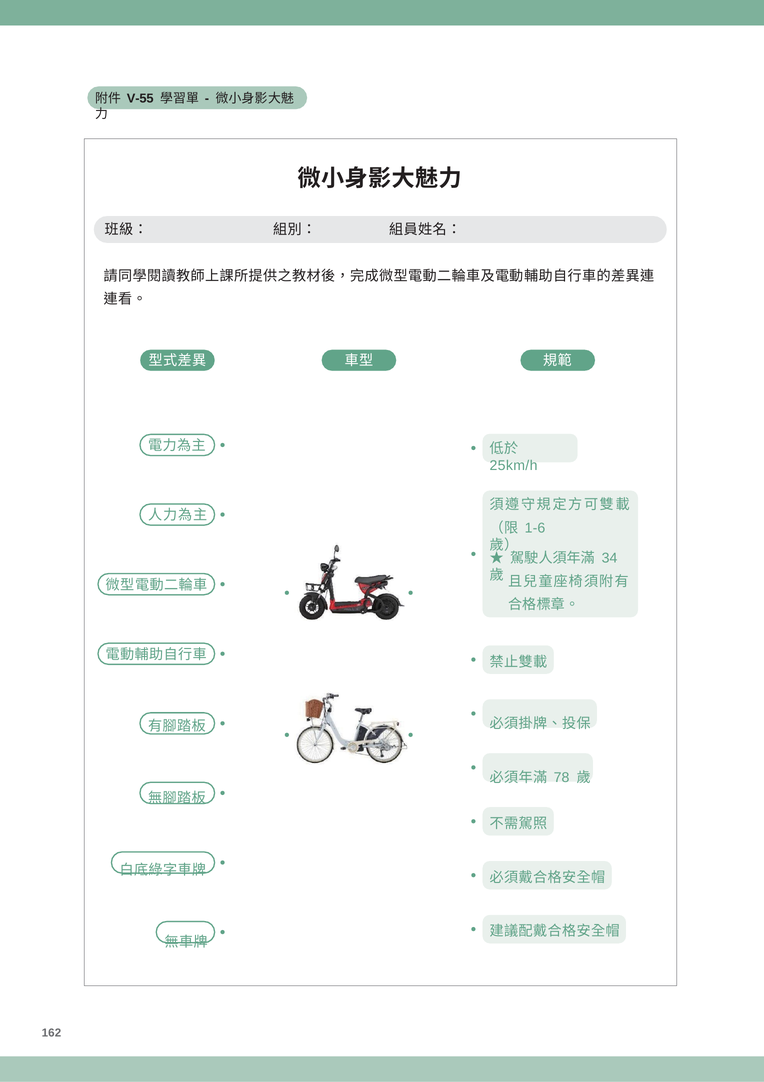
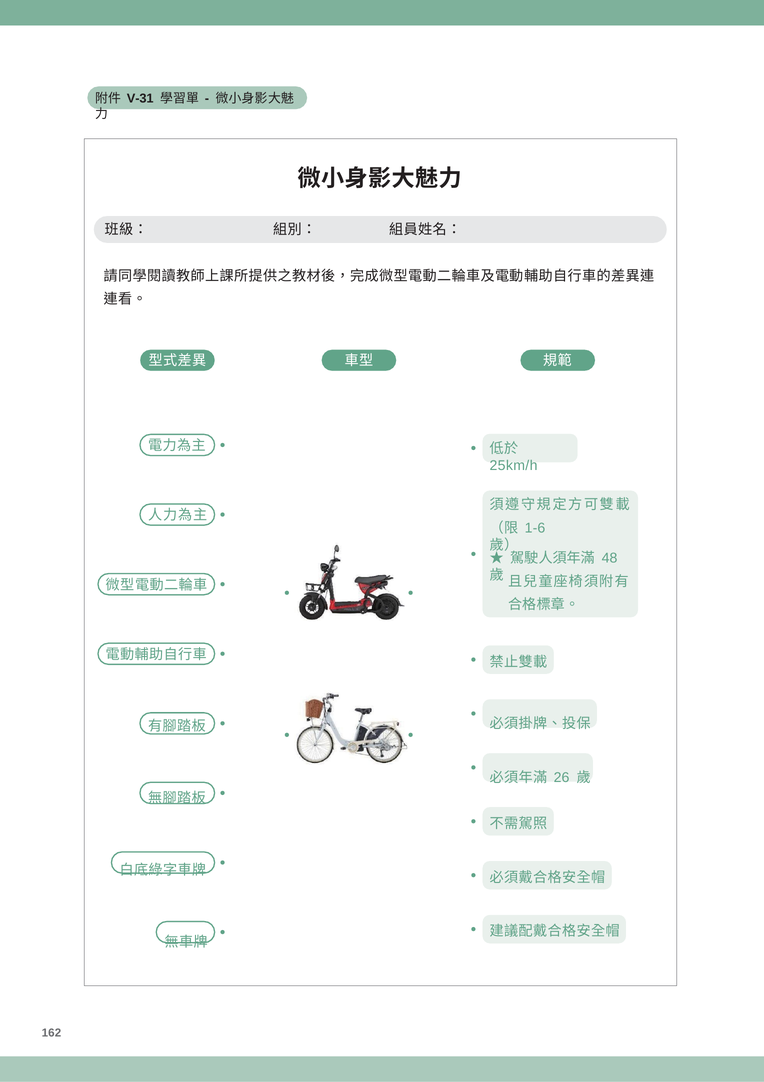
V-55: V-55 -> V-31
34: 34 -> 48
78: 78 -> 26
